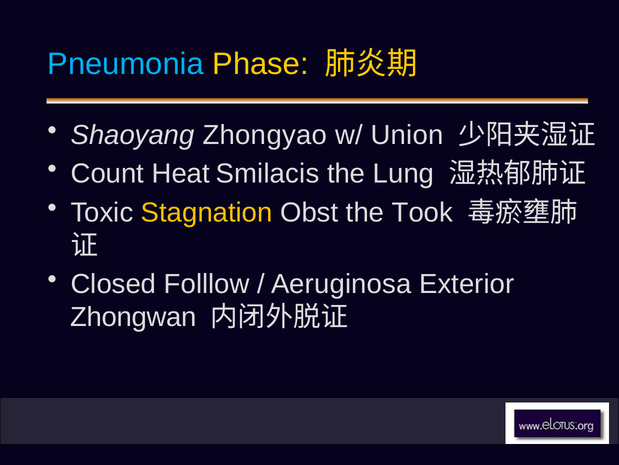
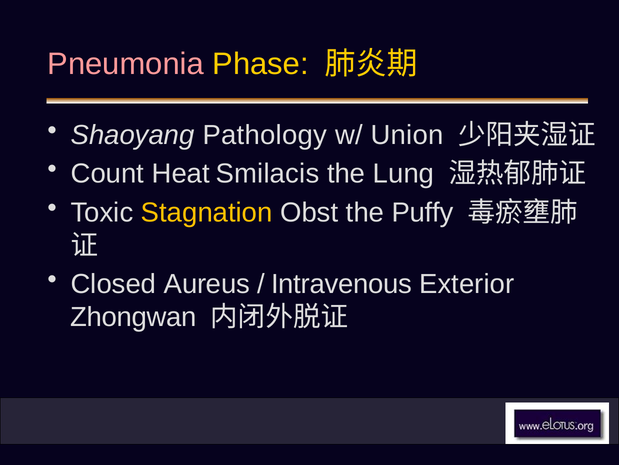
Pneumonia colour: light blue -> pink
Zhongyao: Zhongyao -> Pathology
Took: Took -> Puffy
Folllow: Folllow -> Aureus
Aeruginosa: Aeruginosa -> Intravenous
